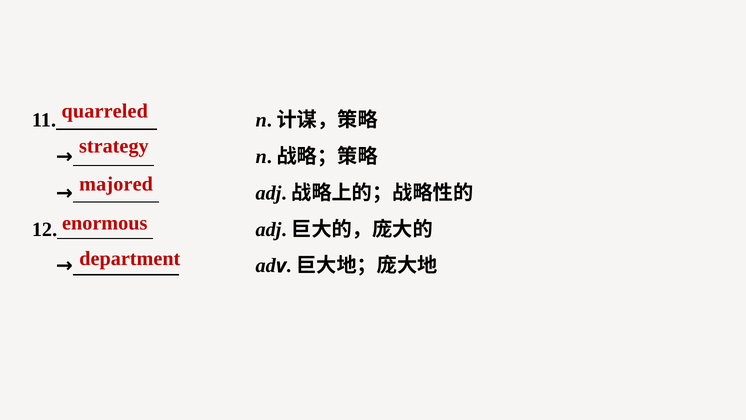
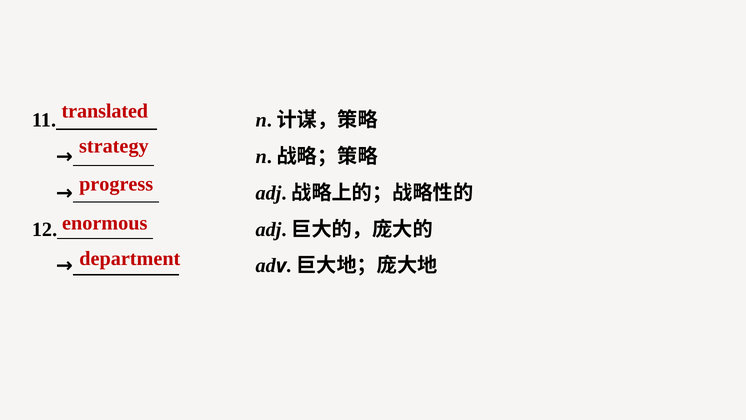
quarreled: quarreled -> translated
majored: majored -> progress
